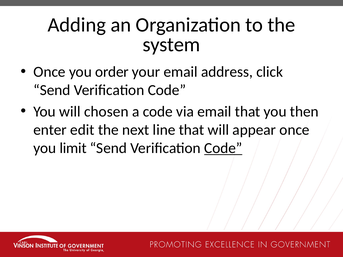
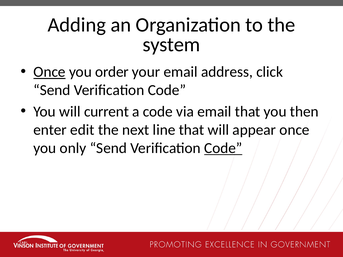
Once at (49, 72) underline: none -> present
chosen: chosen -> current
limit: limit -> only
